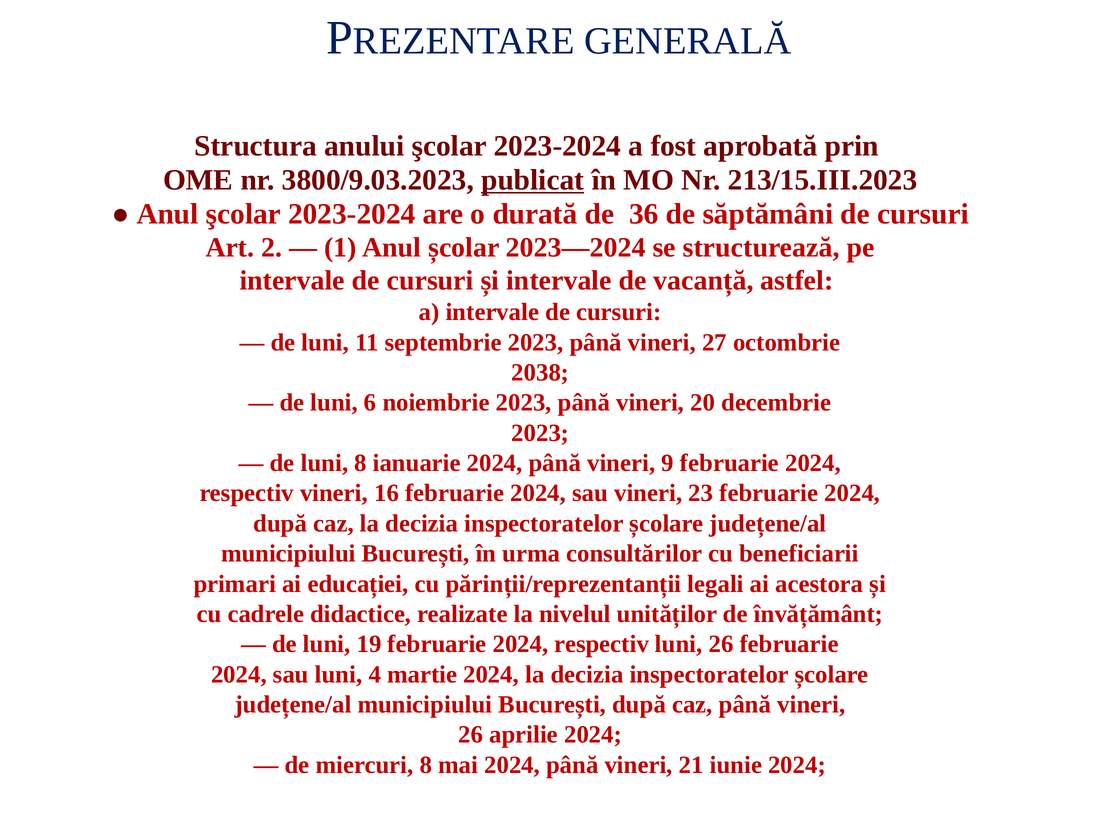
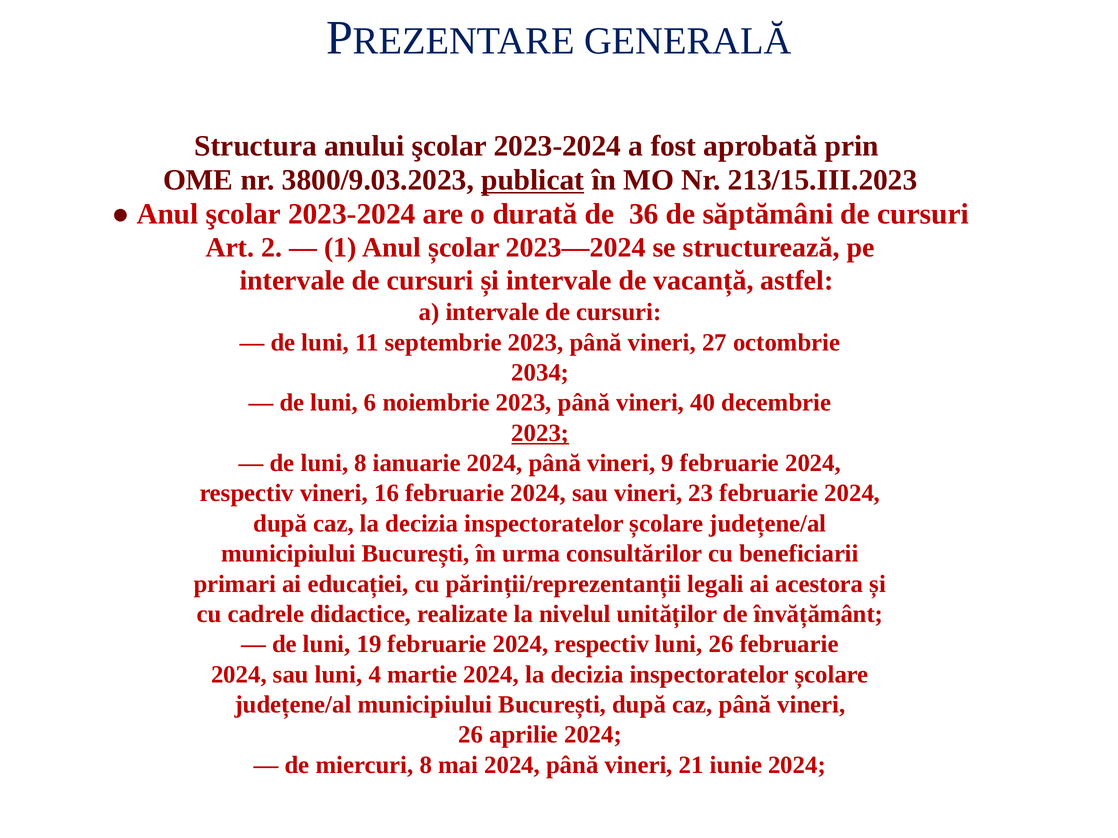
2038: 2038 -> 2034
20: 20 -> 40
2023 at (540, 433) underline: none -> present
